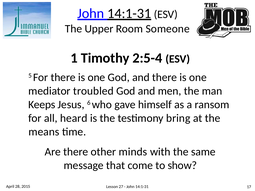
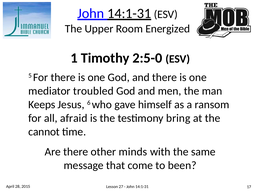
Someone: Someone -> Energized
2:5-4: 2:5-4 -> 2:5-0
heard: heard -> afraid
means: means -> cannot
show: show -> been
